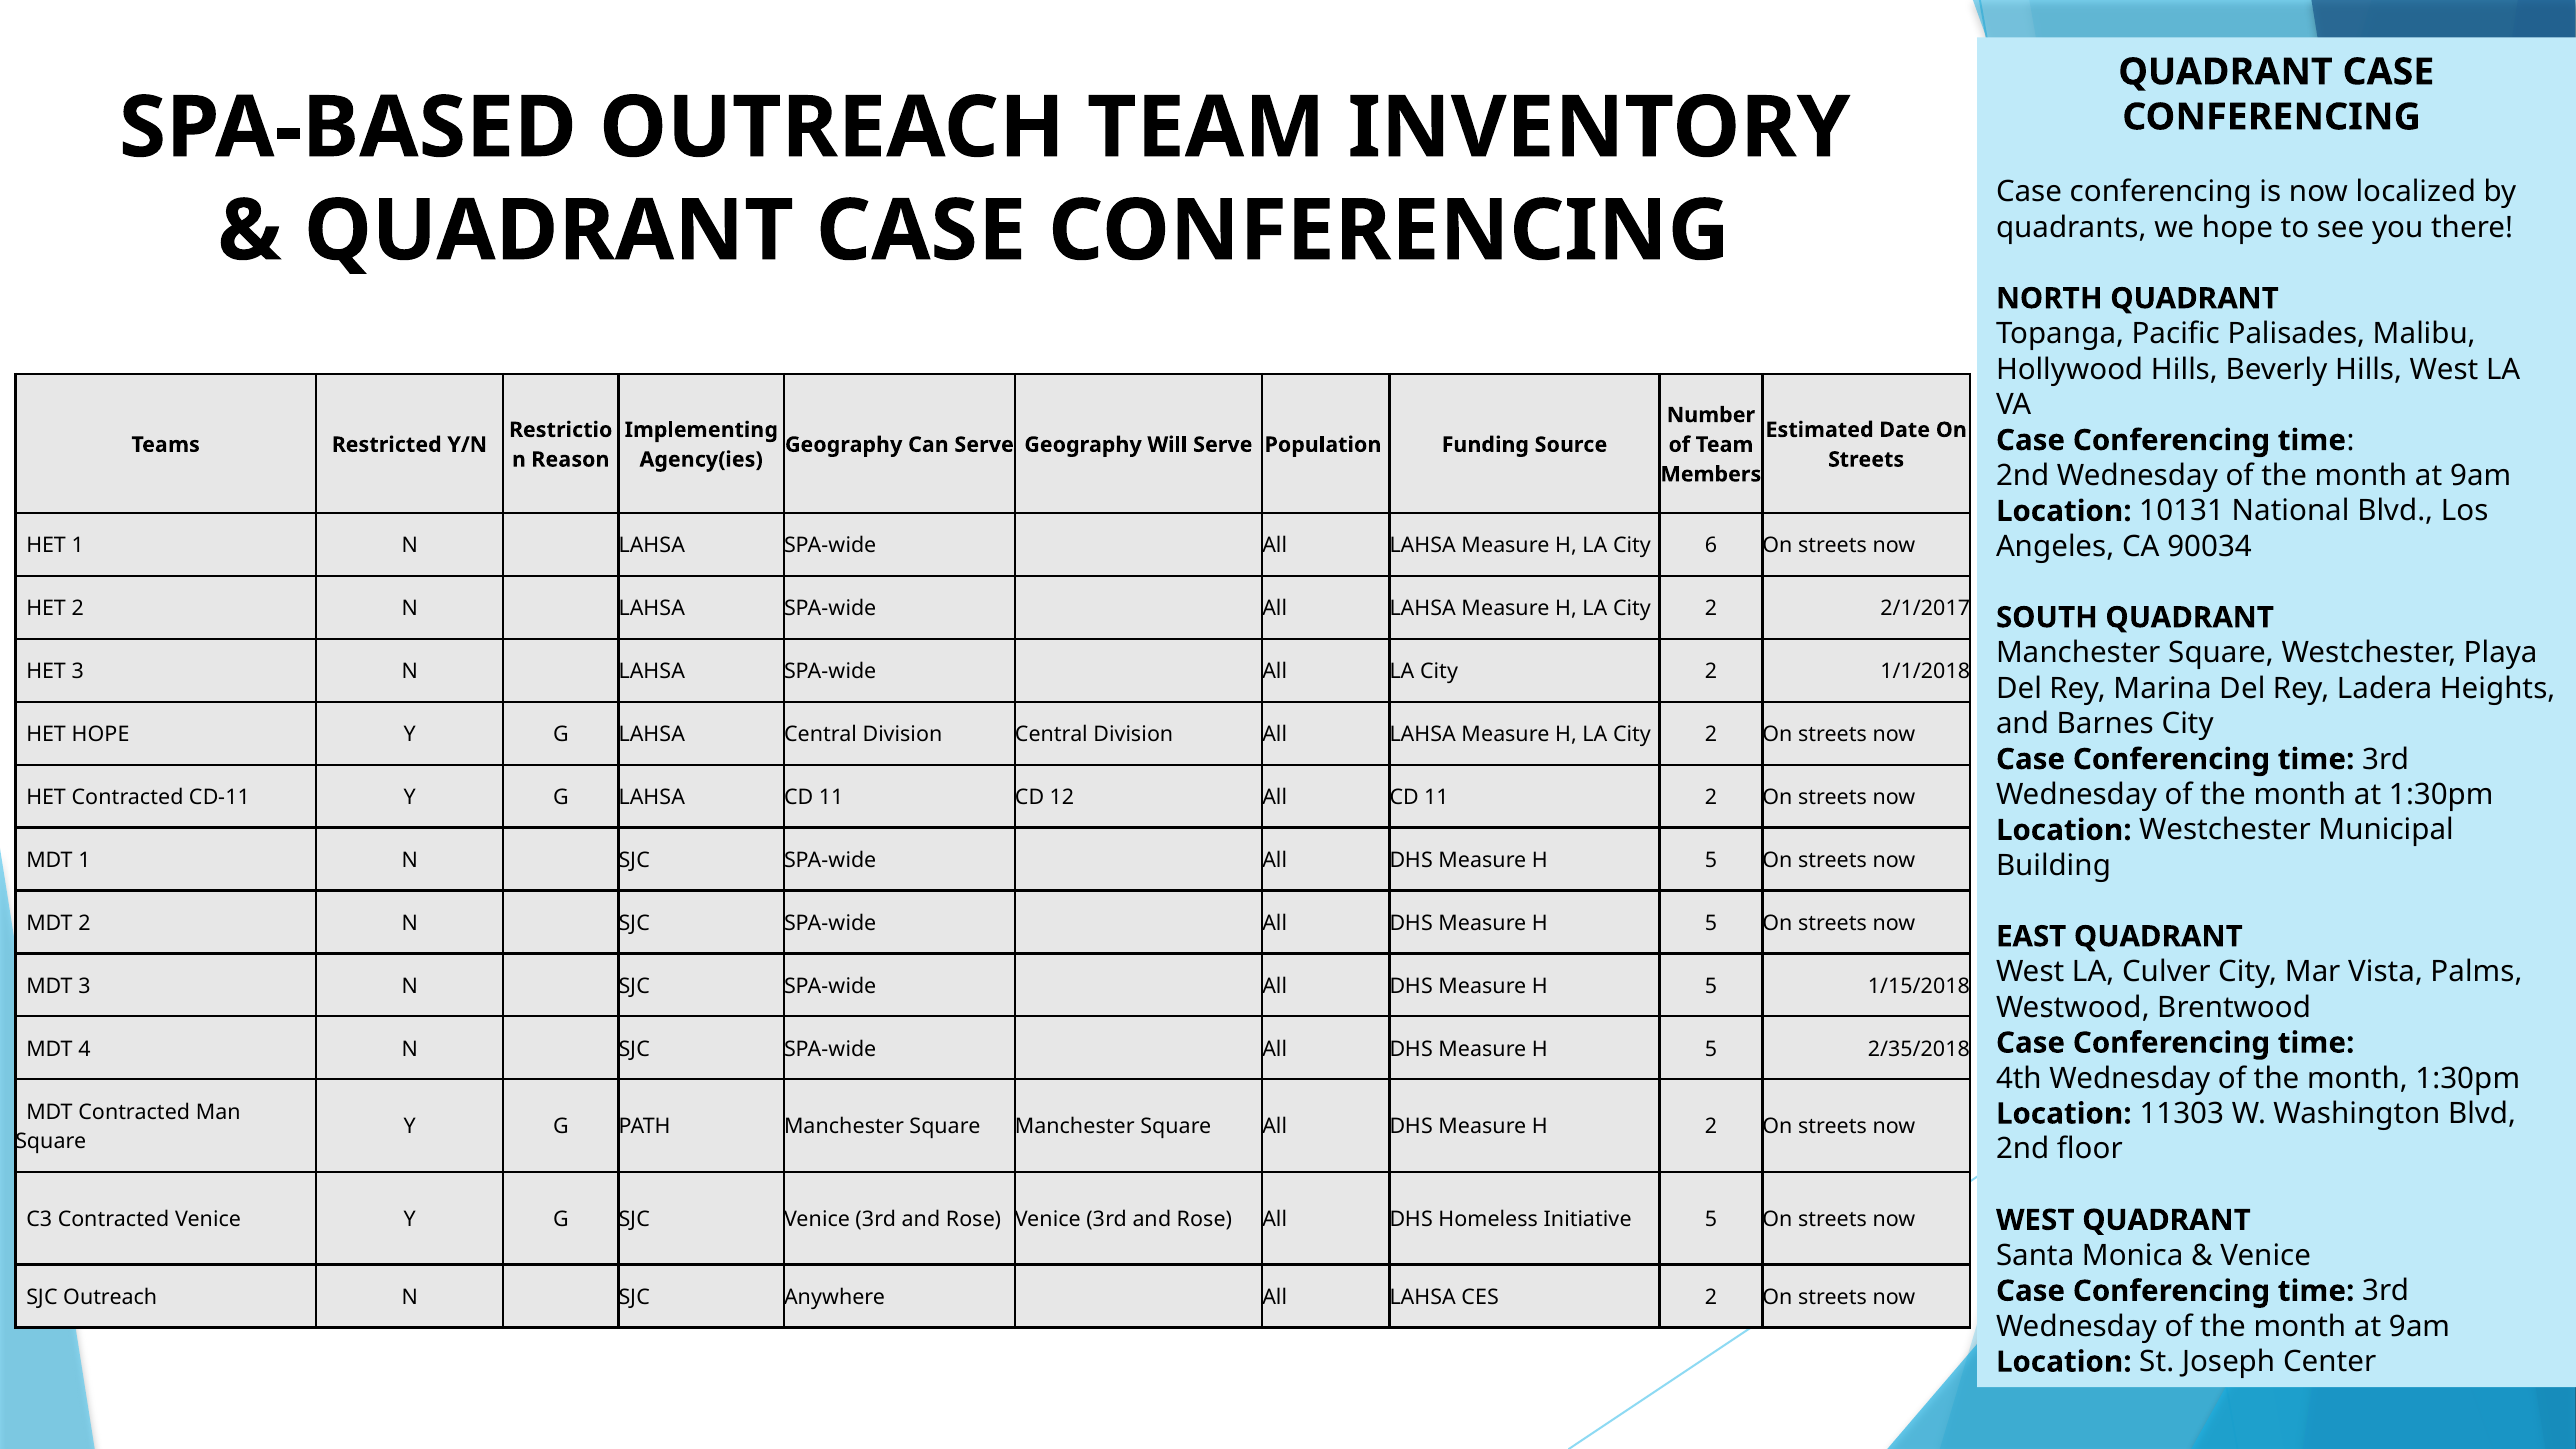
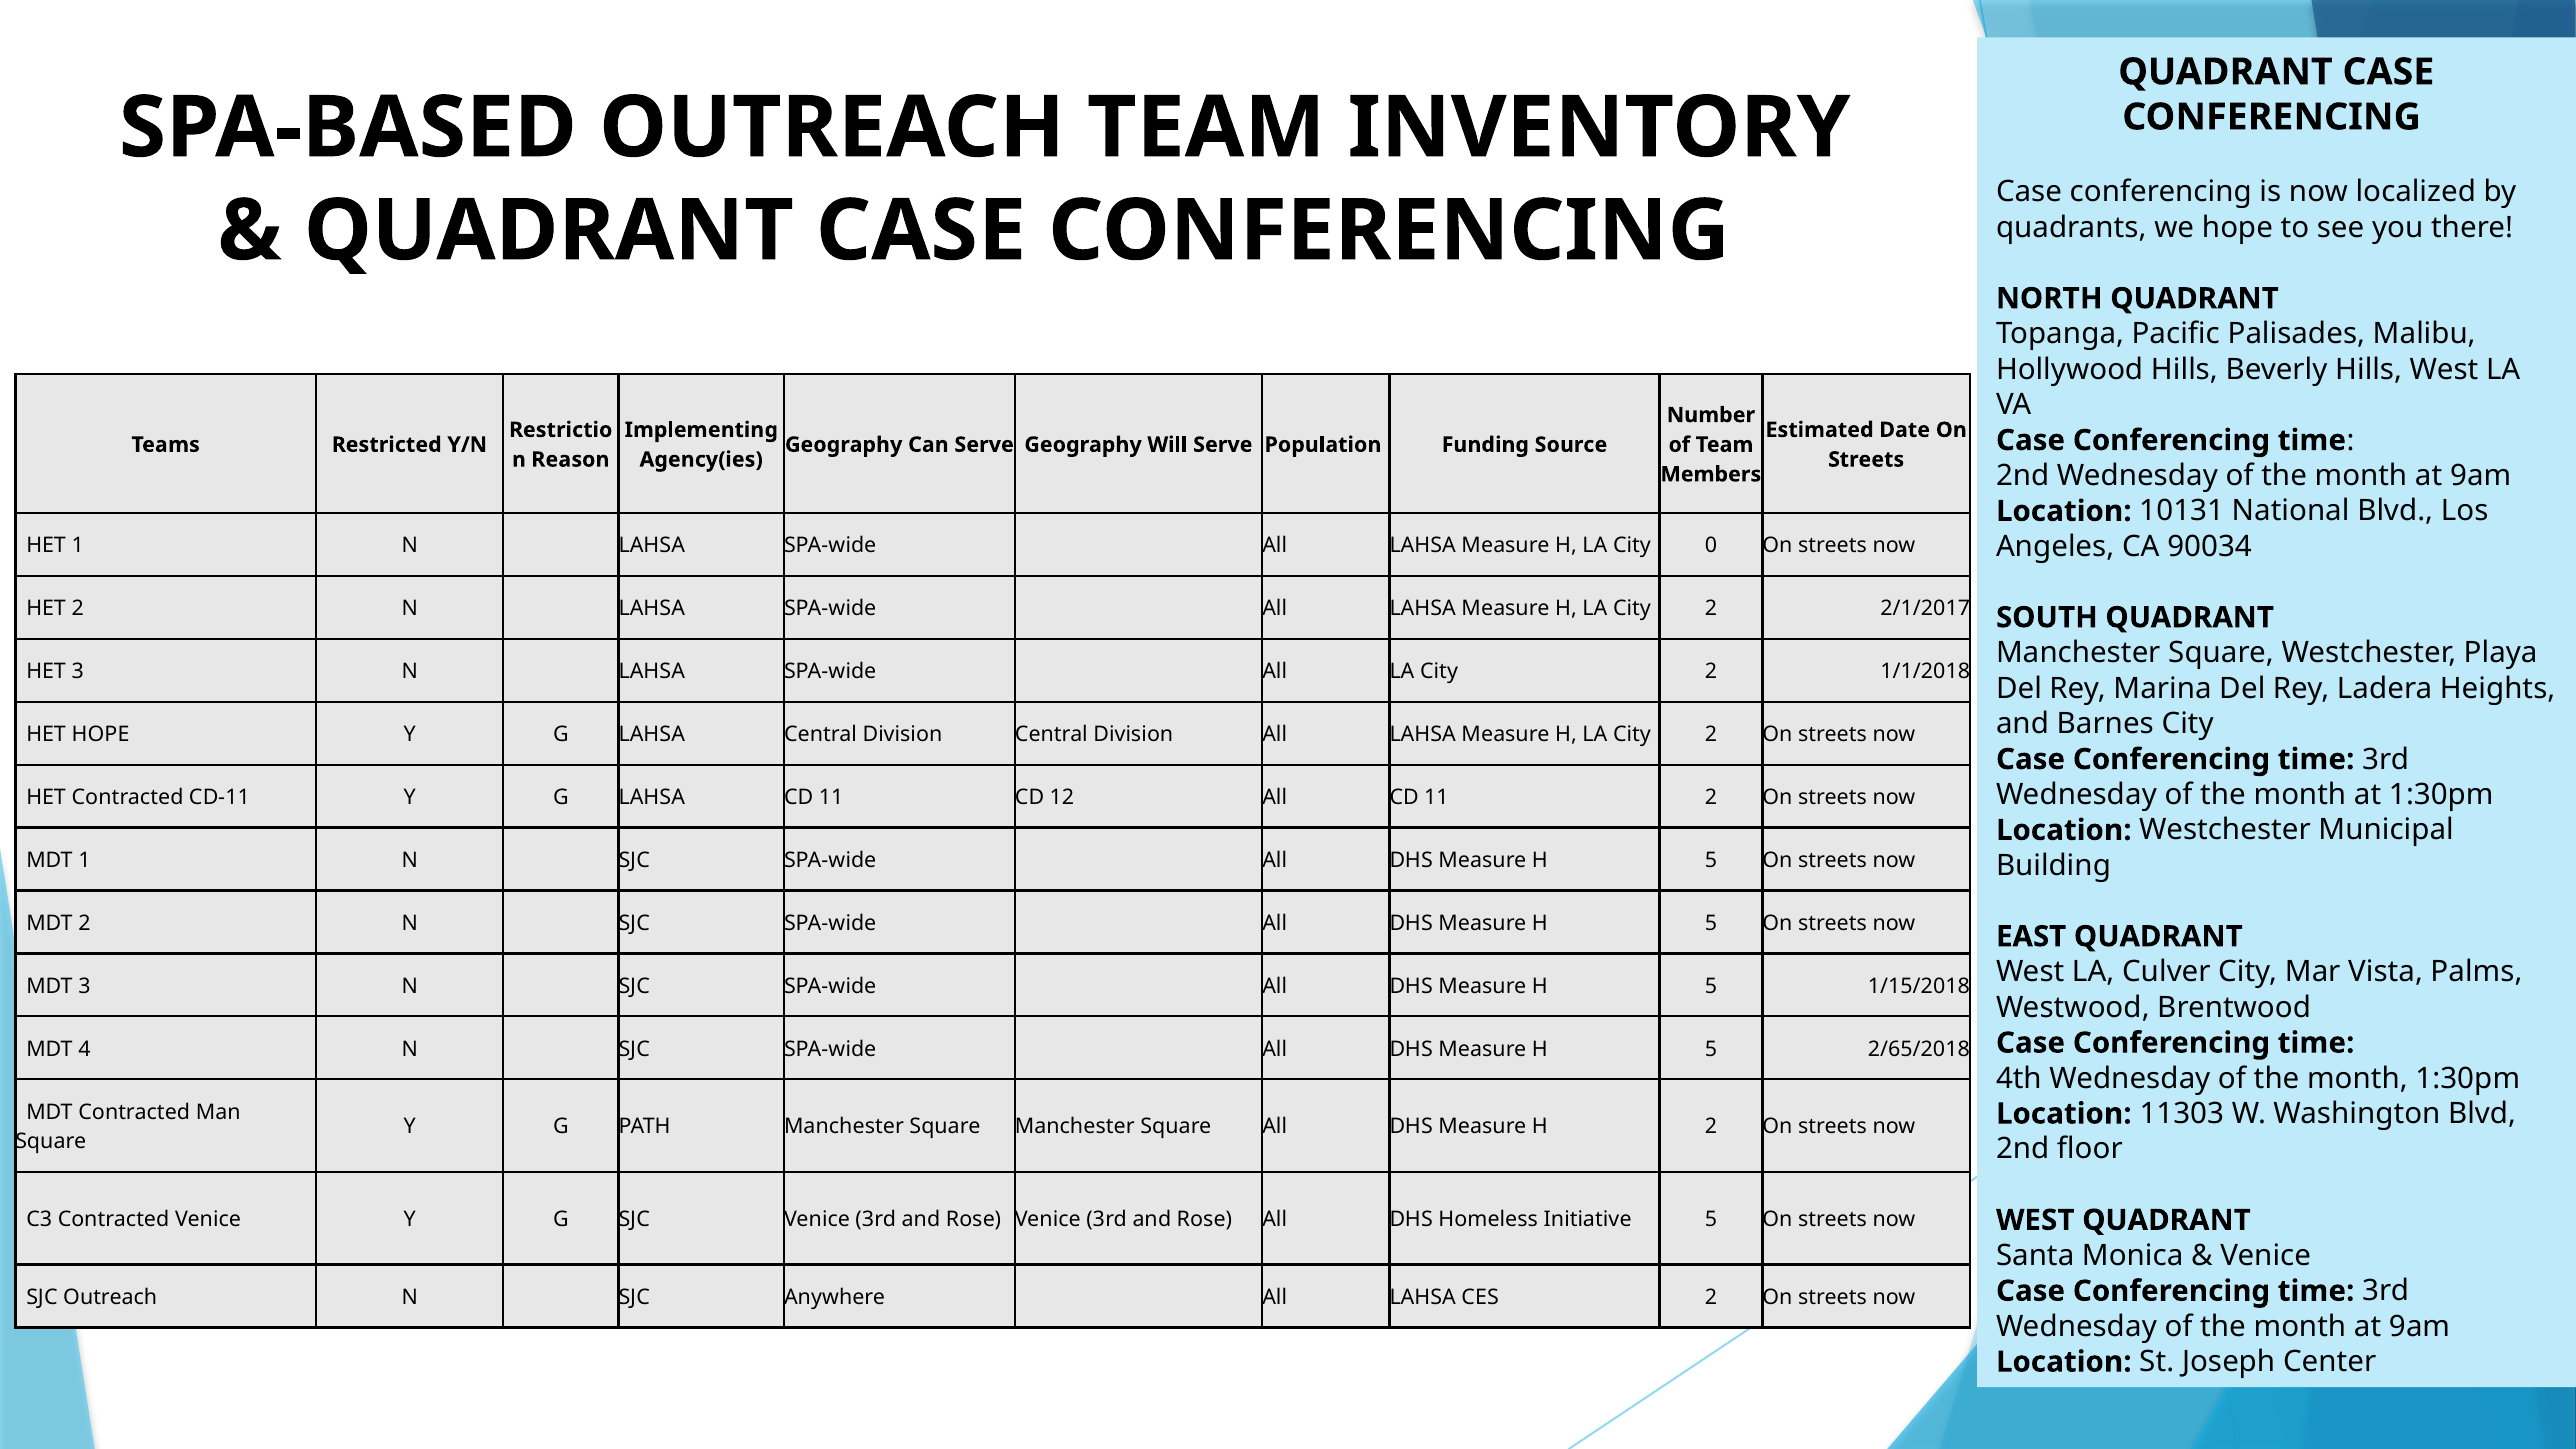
6: 6 -> 0
2/35/2018: 2/35/2018 -> 2/65/2018
